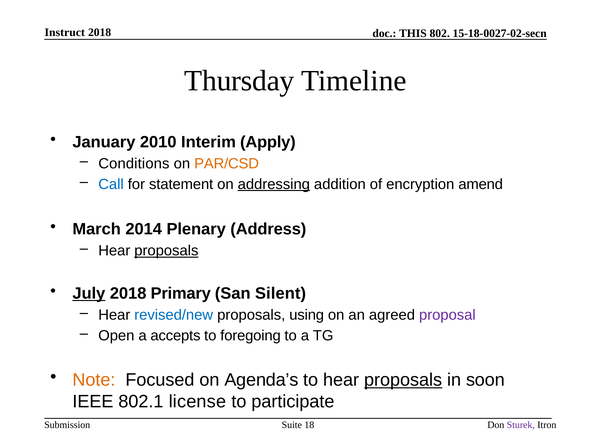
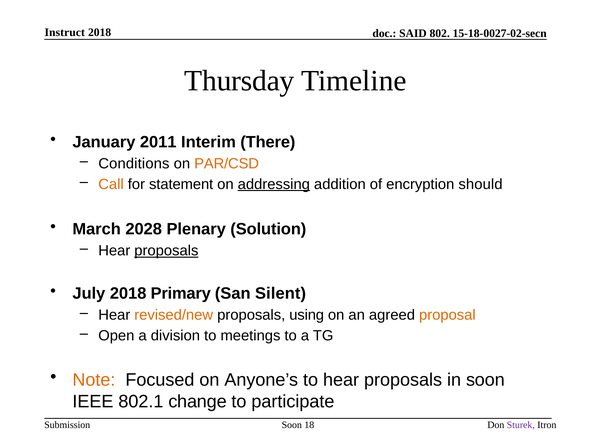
THIS: THIS -> SAID
2010: 2010 -> 2011
Apply: Apply -> There
Call colour: blue -> orange
amend: amend -> should
2014: 2014 -> 2028
Address: Address -> Solution
July underline: present -> none
revised/new colour: blue -> orange
proposal colour: purple -> orange
accepts: accepts -> division
foregoing: foregoing -> meetings
Agenda’s: Agenda’s -> Anyone’s
proposals at (403, 380) underline: present -> none
license: license -> change
Suite at (292, 425): Suite -> Soon
